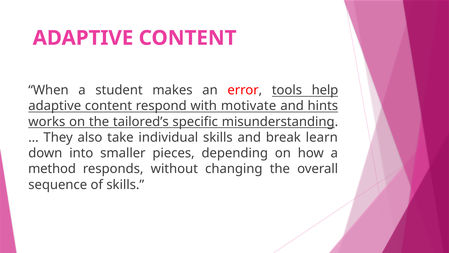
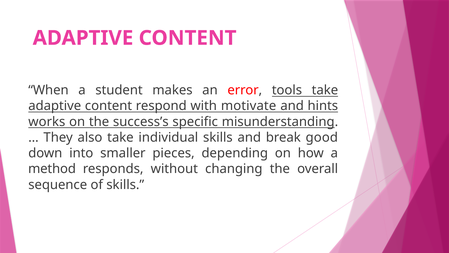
tools help: help -> take
tailored’s: tailored’s -> success’s
learn: learn -> good
